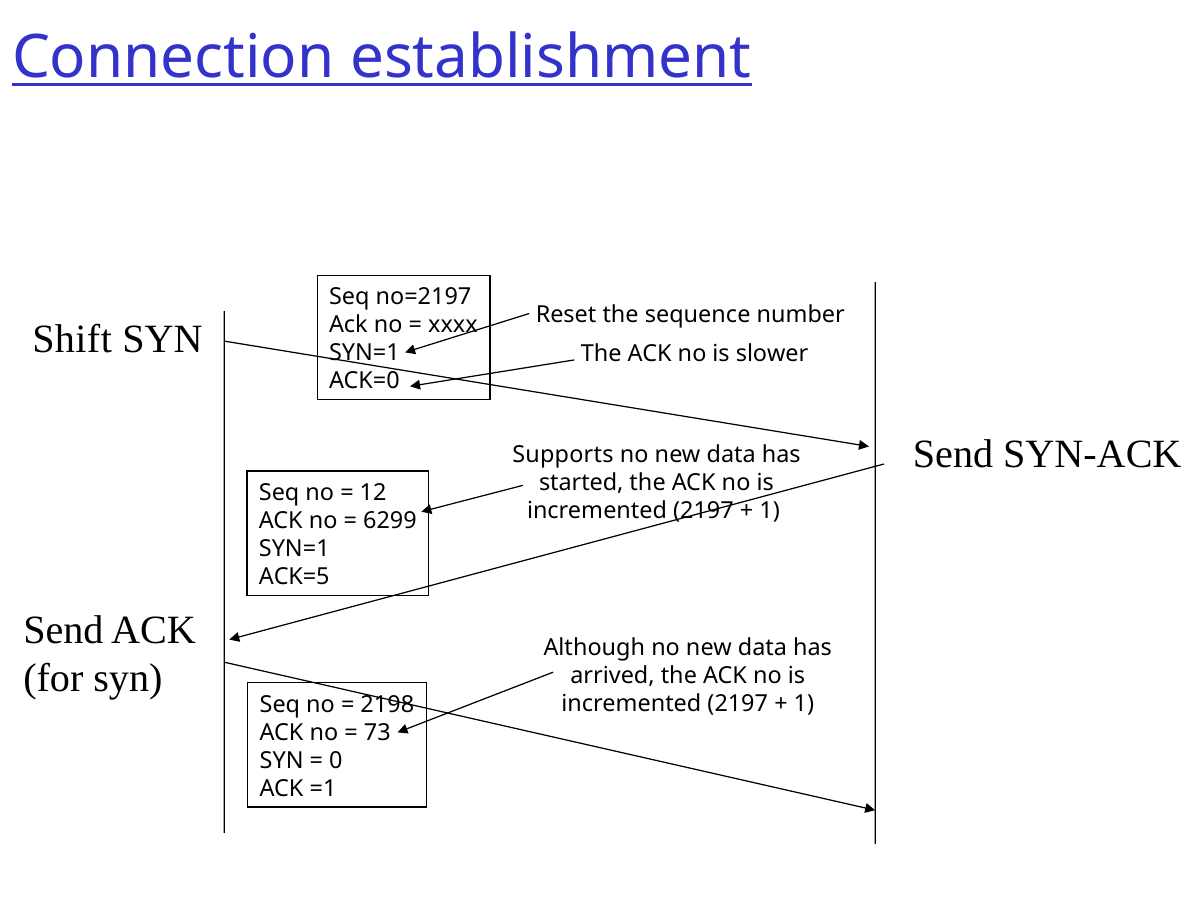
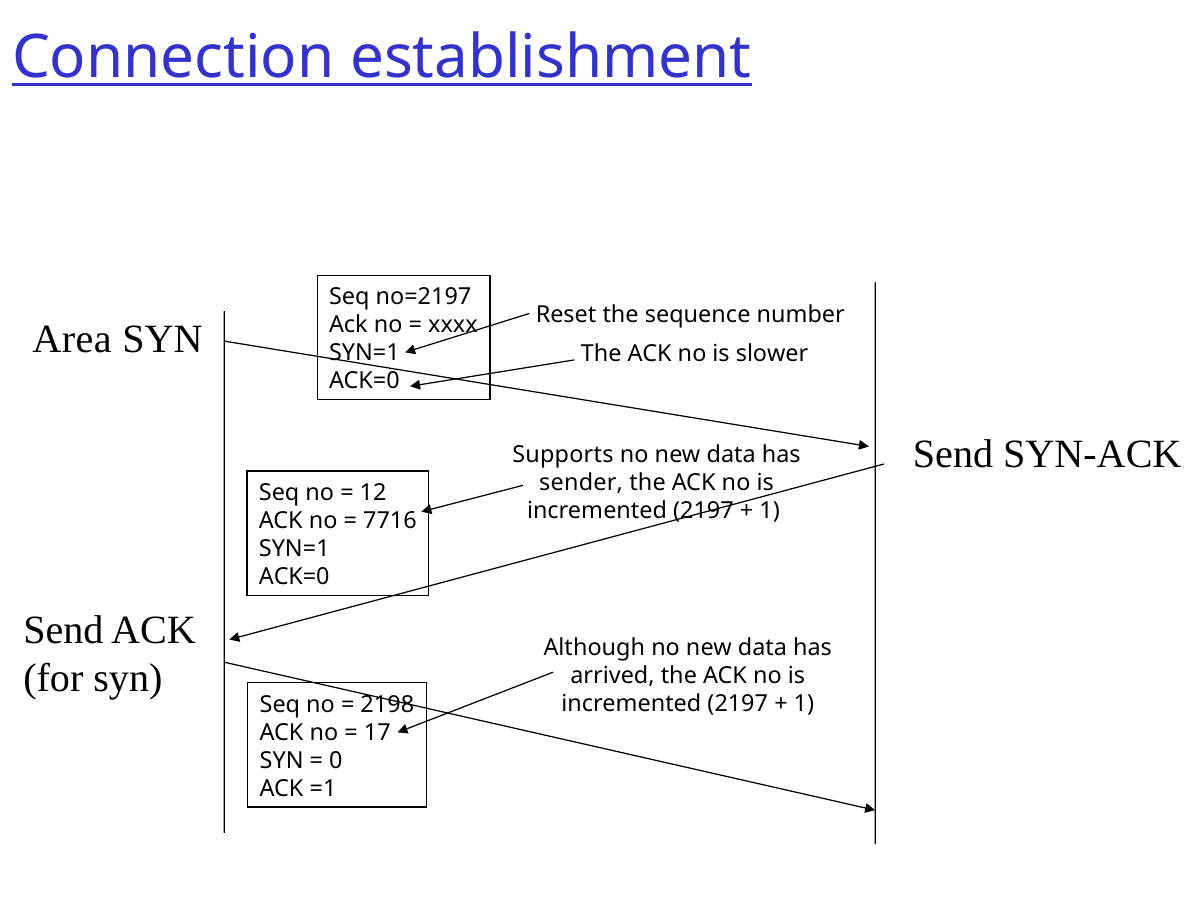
Shift: Shift -> Area
started: started -> sender
6299: 6299 -> 7716
ACK=5 at (294, 577): ACK=5 -> ACK=0
73: 73 -> 17
